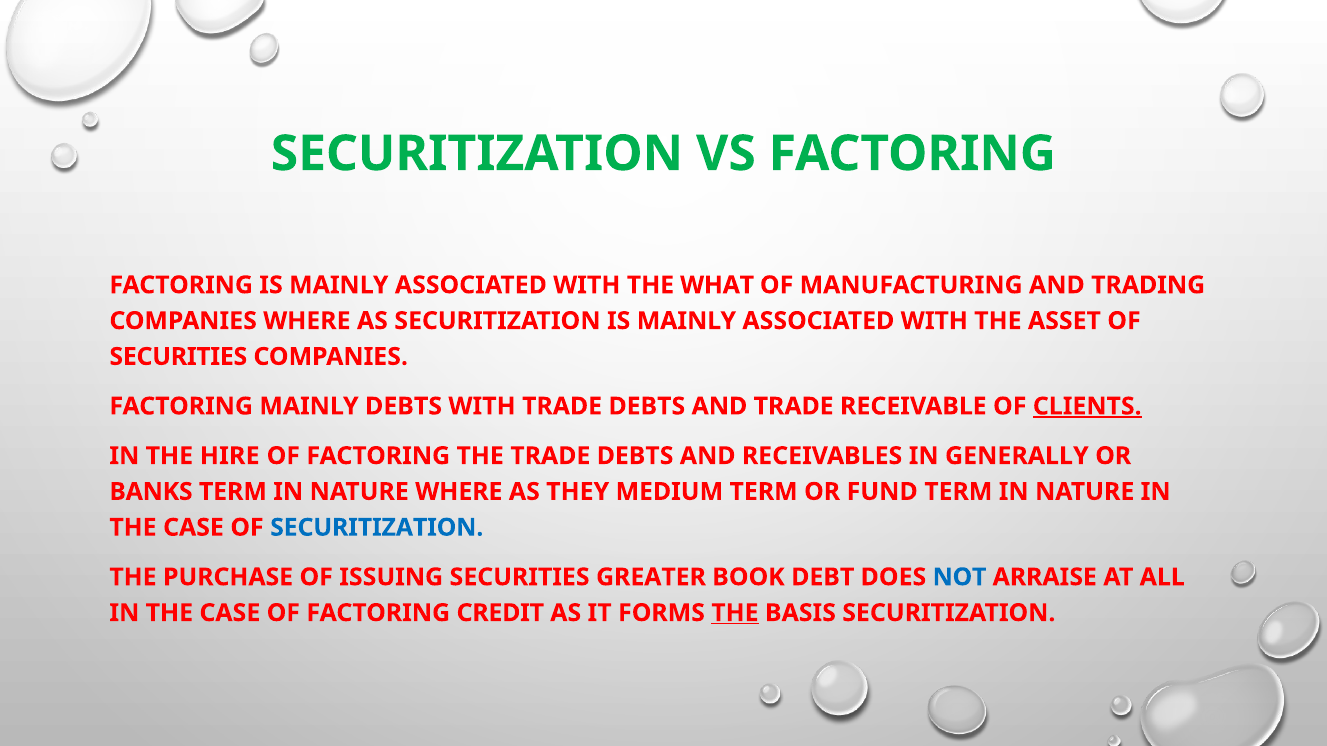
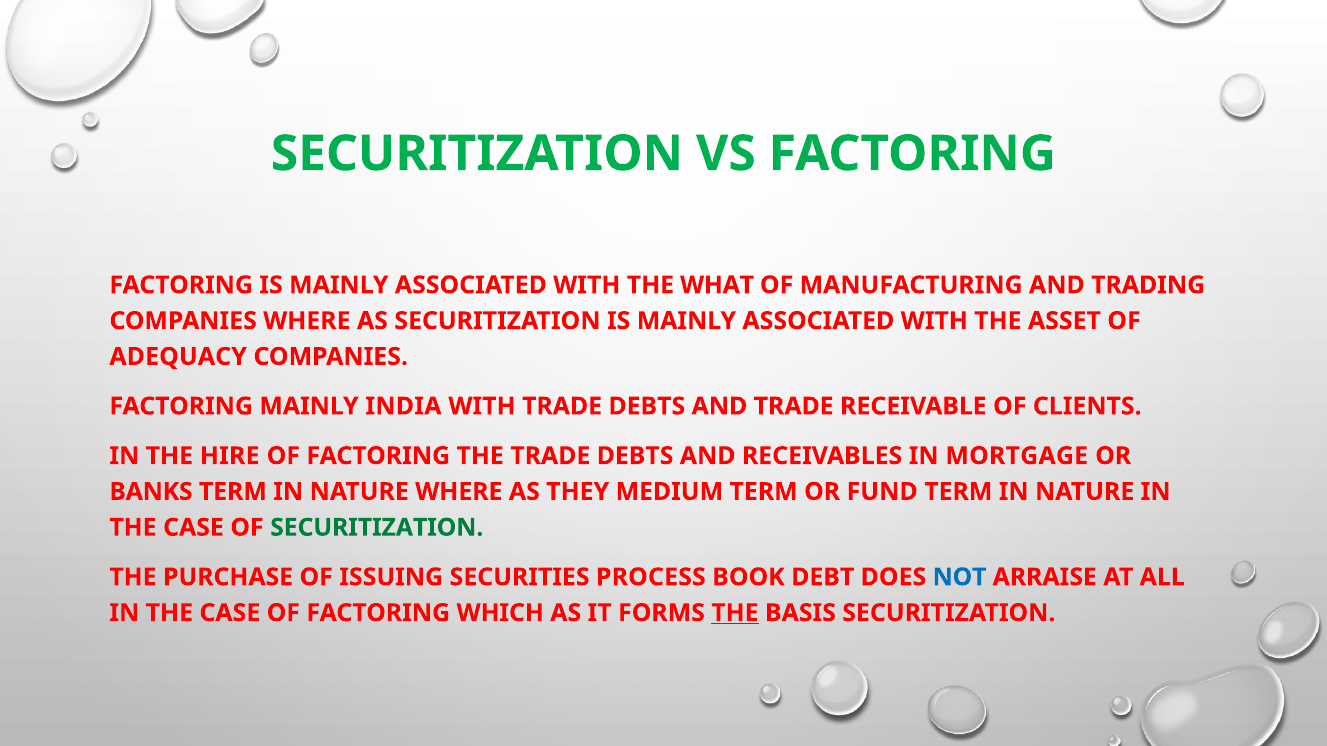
SECURITIES at (178, 357): SECURITIES -> ADEQUACY
MAINLY DEBTS: DEBTS -> INDIA
CLIENTS underline: present -> none
GENERALLY: GENERALLY -> MORTGAGE
SECURITIZATION at (377, 528) colour: blue -> green
GREATER: GREATER -> PROCESS
CREDIT: CREDIT -> WHICH
